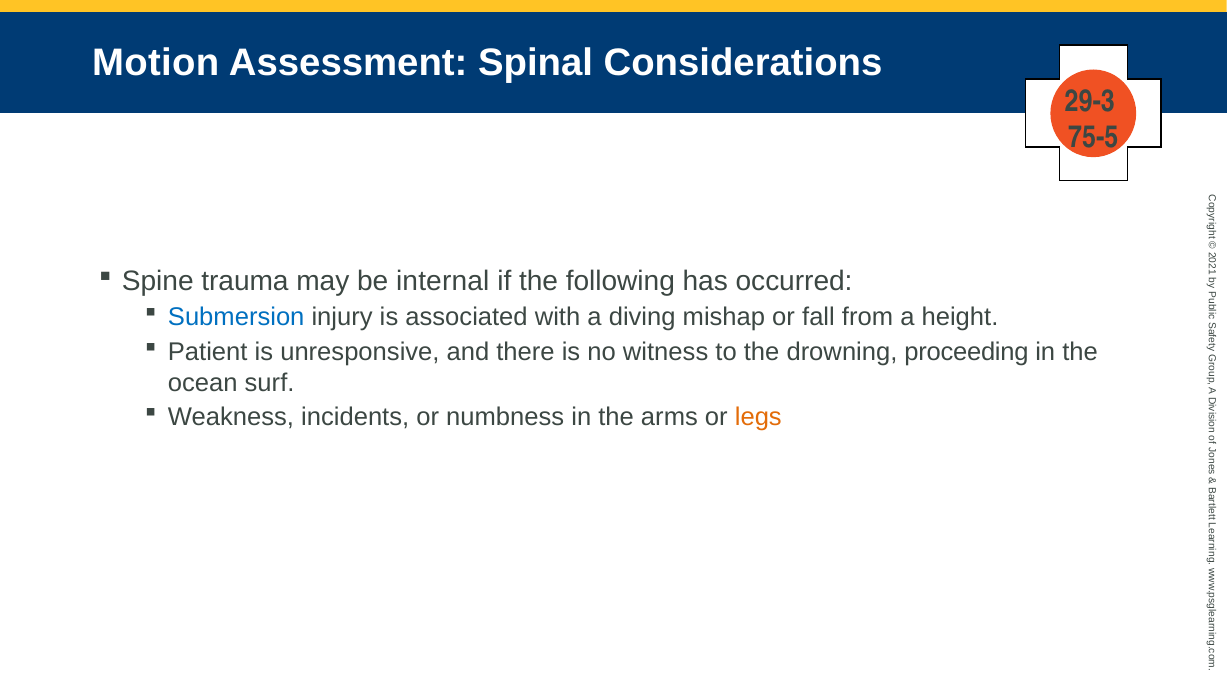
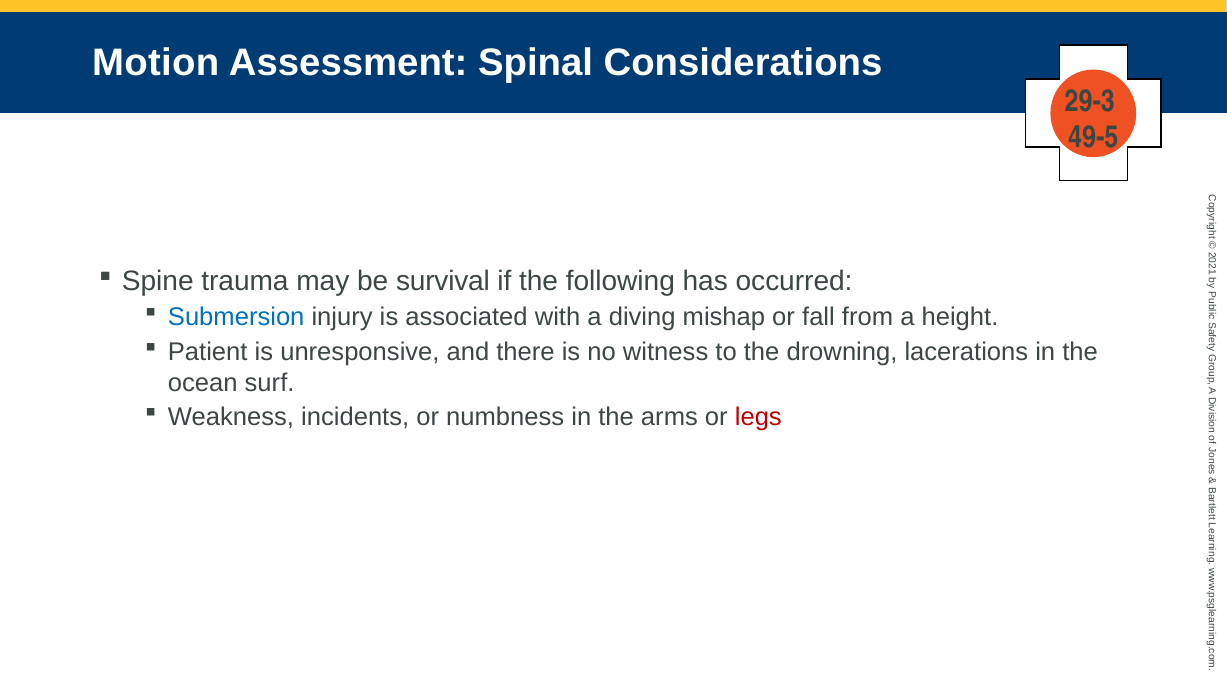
75-5: 75-5 -> 49-5
internal: internal -> survival
proceeding: proceeding -> lacerations
legs colour: orange -> red
